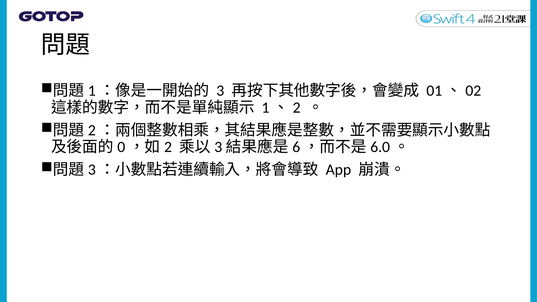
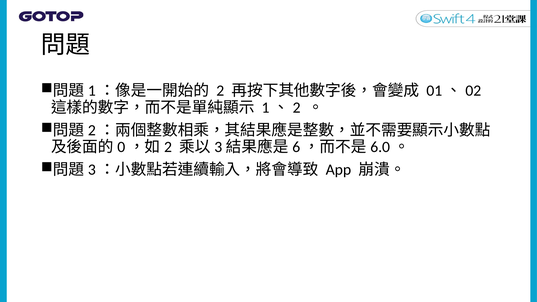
3: 3 -> 2
